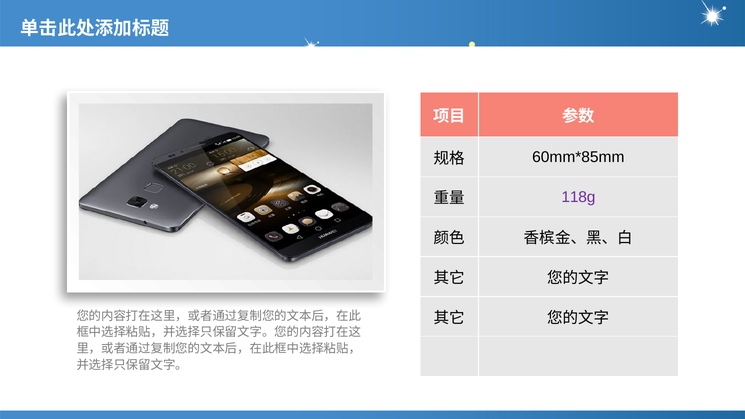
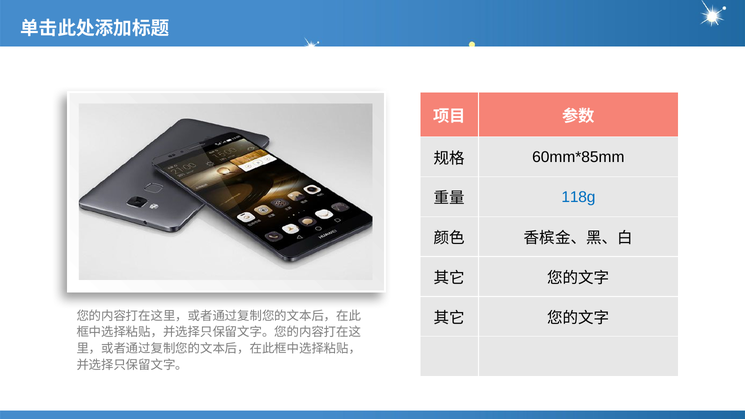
118g colour: purple -> blue
